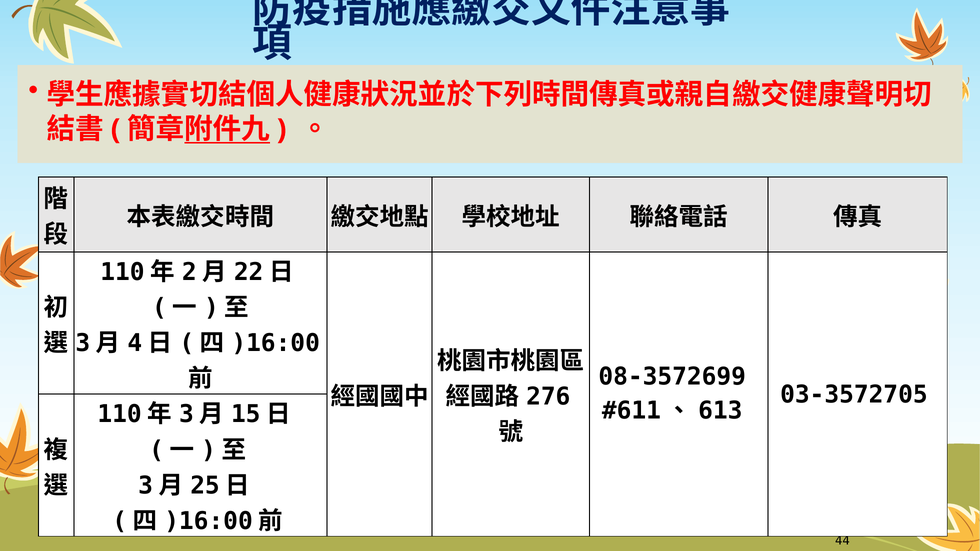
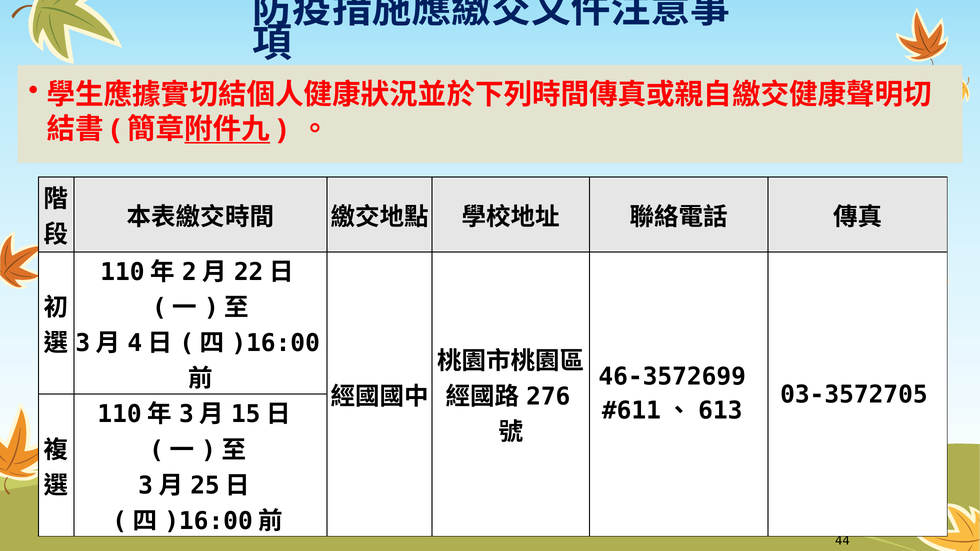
08-3572699: 08-3572699 -> 46-3572699
